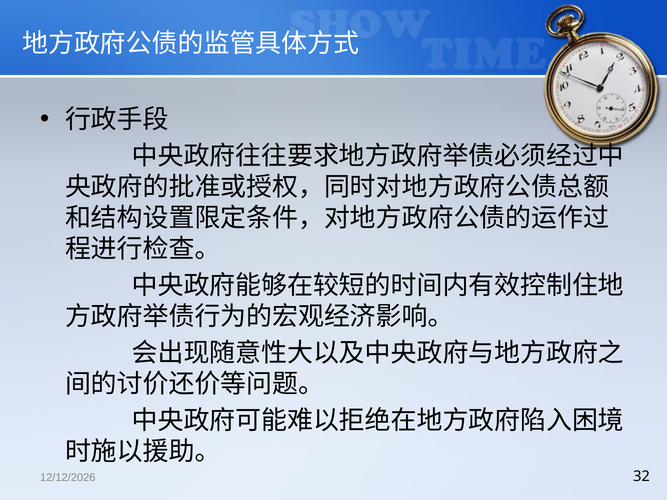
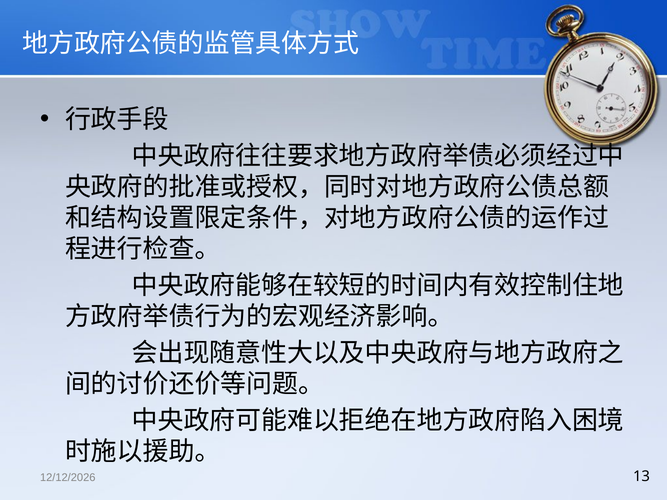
32: 32 -> 13
